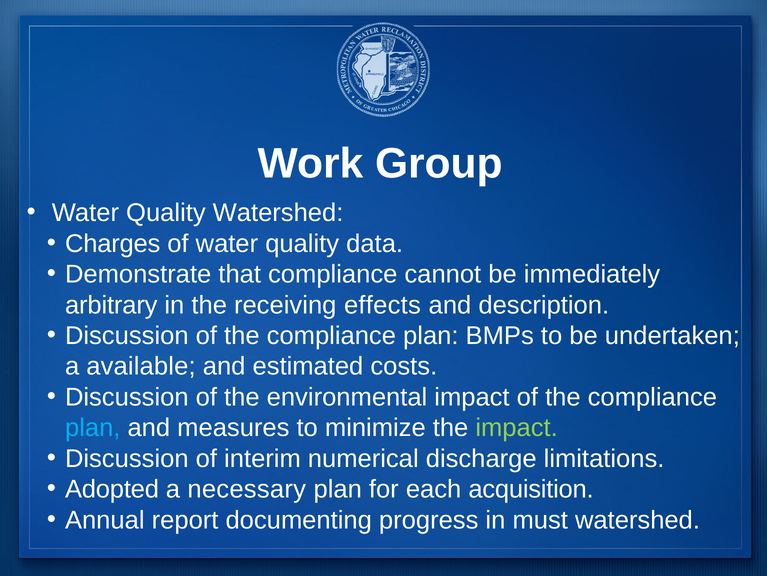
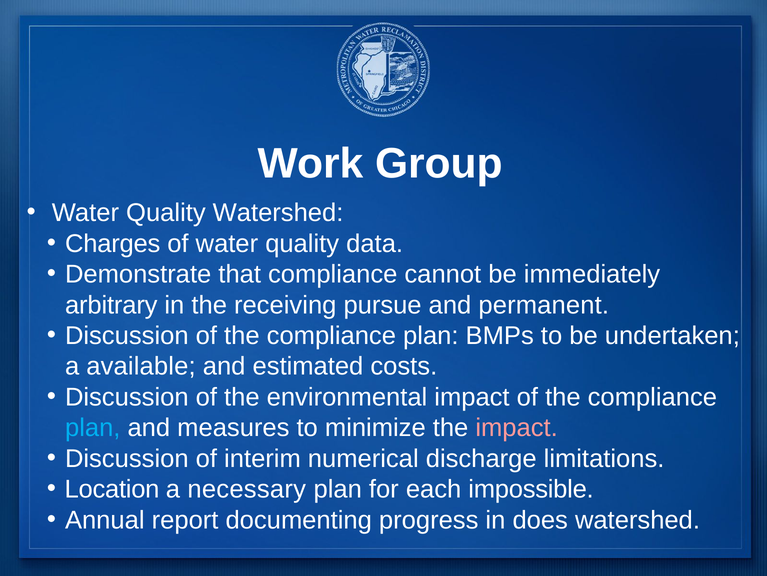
effects: effects -> pursue
description: description -> permanent
impact at (517, 427) colour: light green -> pink
Adopted: Adopted -> Location
acquisition: acquisition -> impossible
must: must -> does
